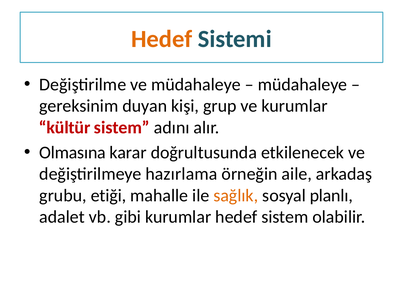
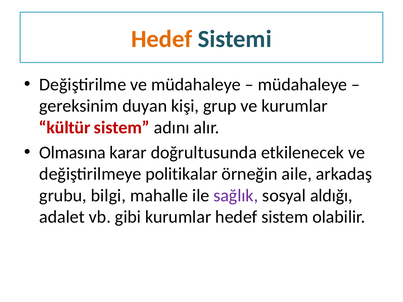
hazırlama: hazırlama -> politikalar
etiği: etiği -> bilgi
sağlık colour: orange -> purple
planlı: planlı -> aldığı
